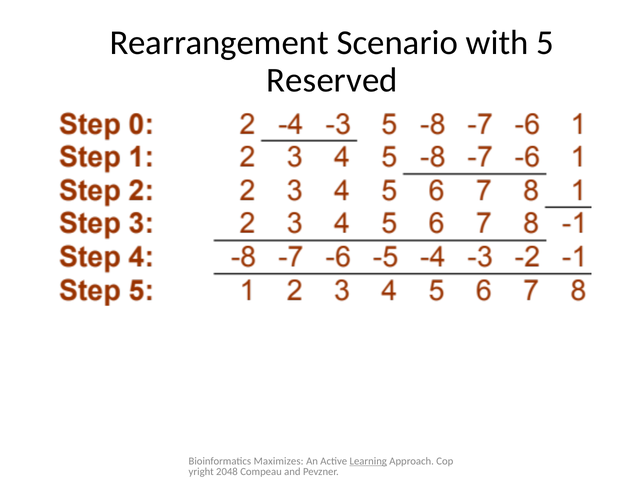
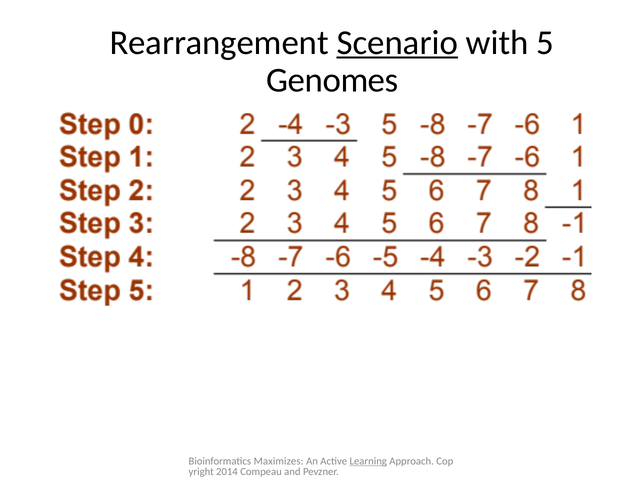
Scenario underline: none -> present
Reserved: Reserved -> Genomes
2048: 2048 -> 2014
